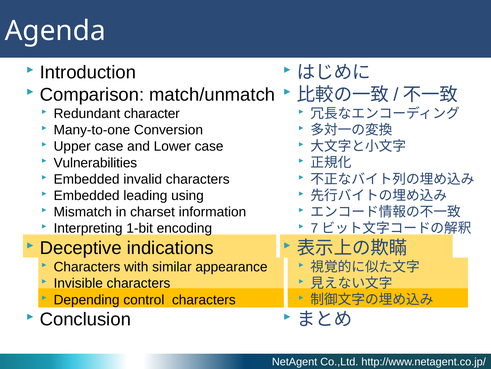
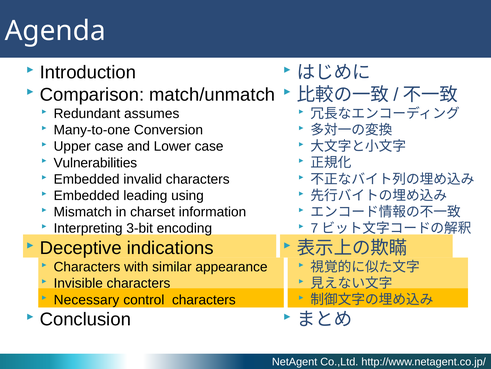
character: character -> assumes
1-bit: 1-bit -> 3-bit
Depending: Depending -> Necessary
